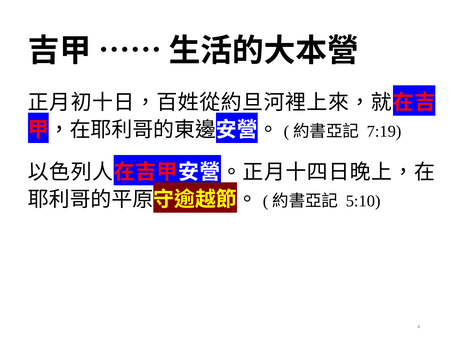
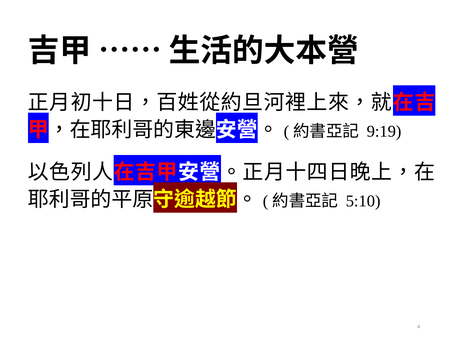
7:19: 7:19 -> 9:19
